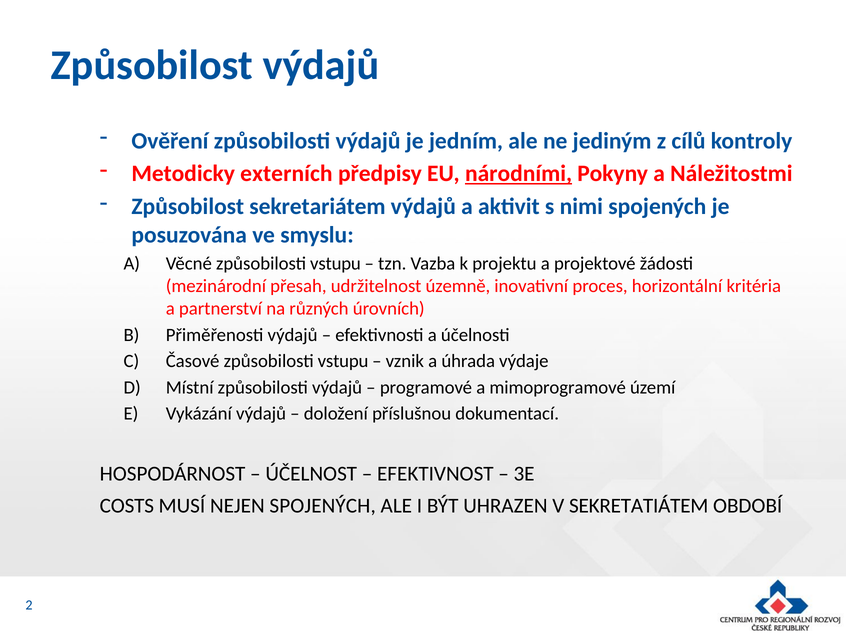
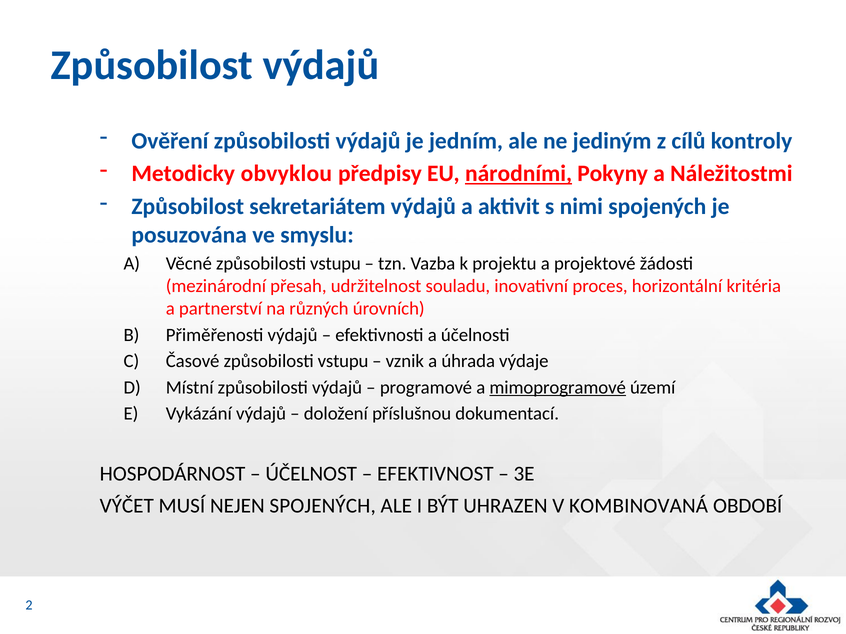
externích: externích -> obvyklou
územně: územně -> souladu
mimoprogramové underline: none -> present
COSTS: COSTS -> VÝČET
SEKRETATIÁTEM: SEKRETATIÁTEM -> KOMBINOVANÁ
